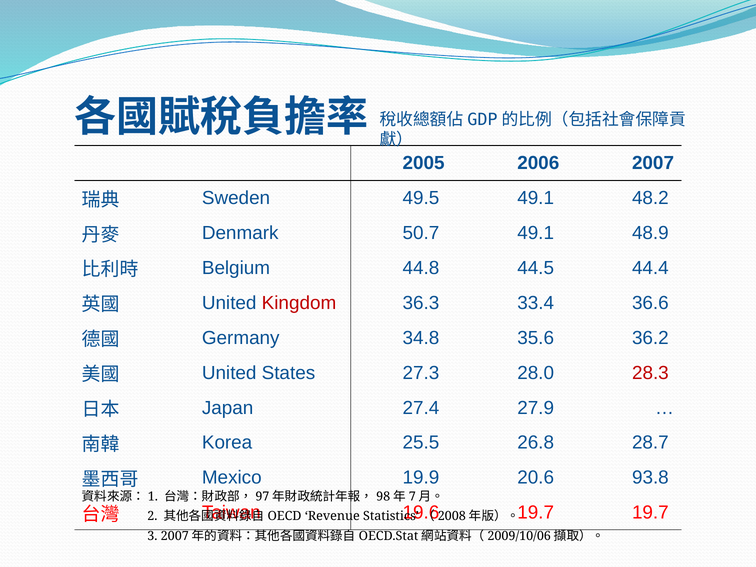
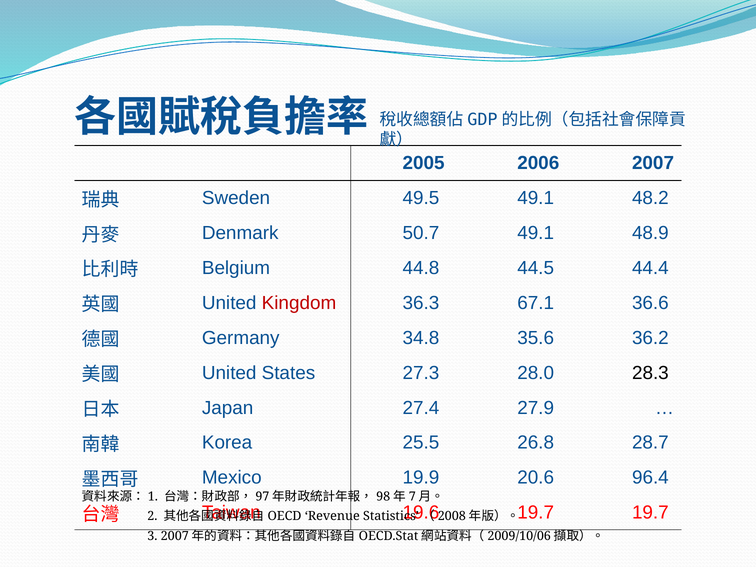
33.4: 33.4 -> 67.1
28.3 colour: red -> black
93.8: 93.8 -> 96.4
